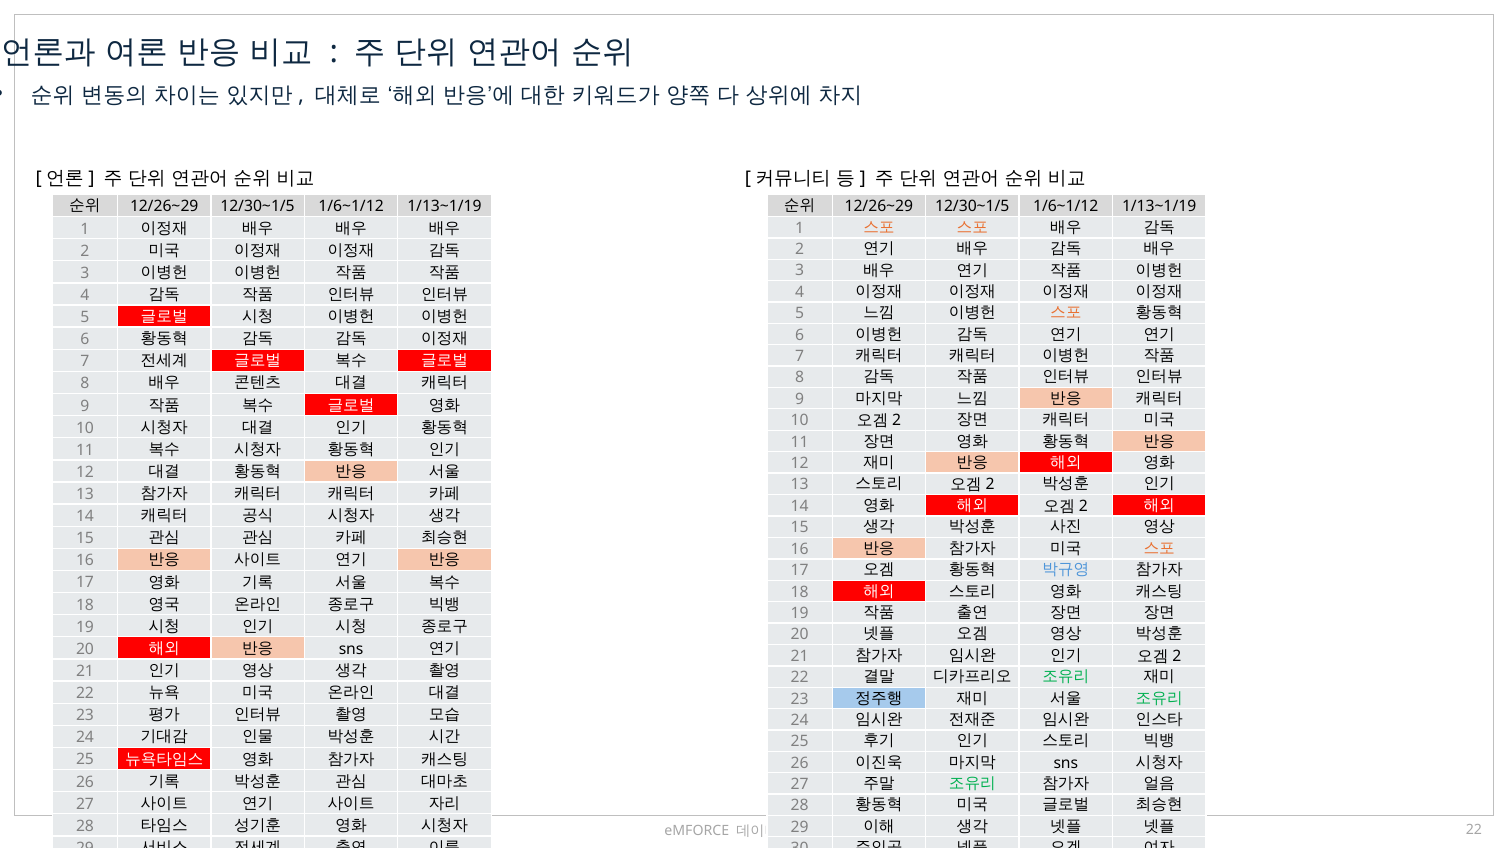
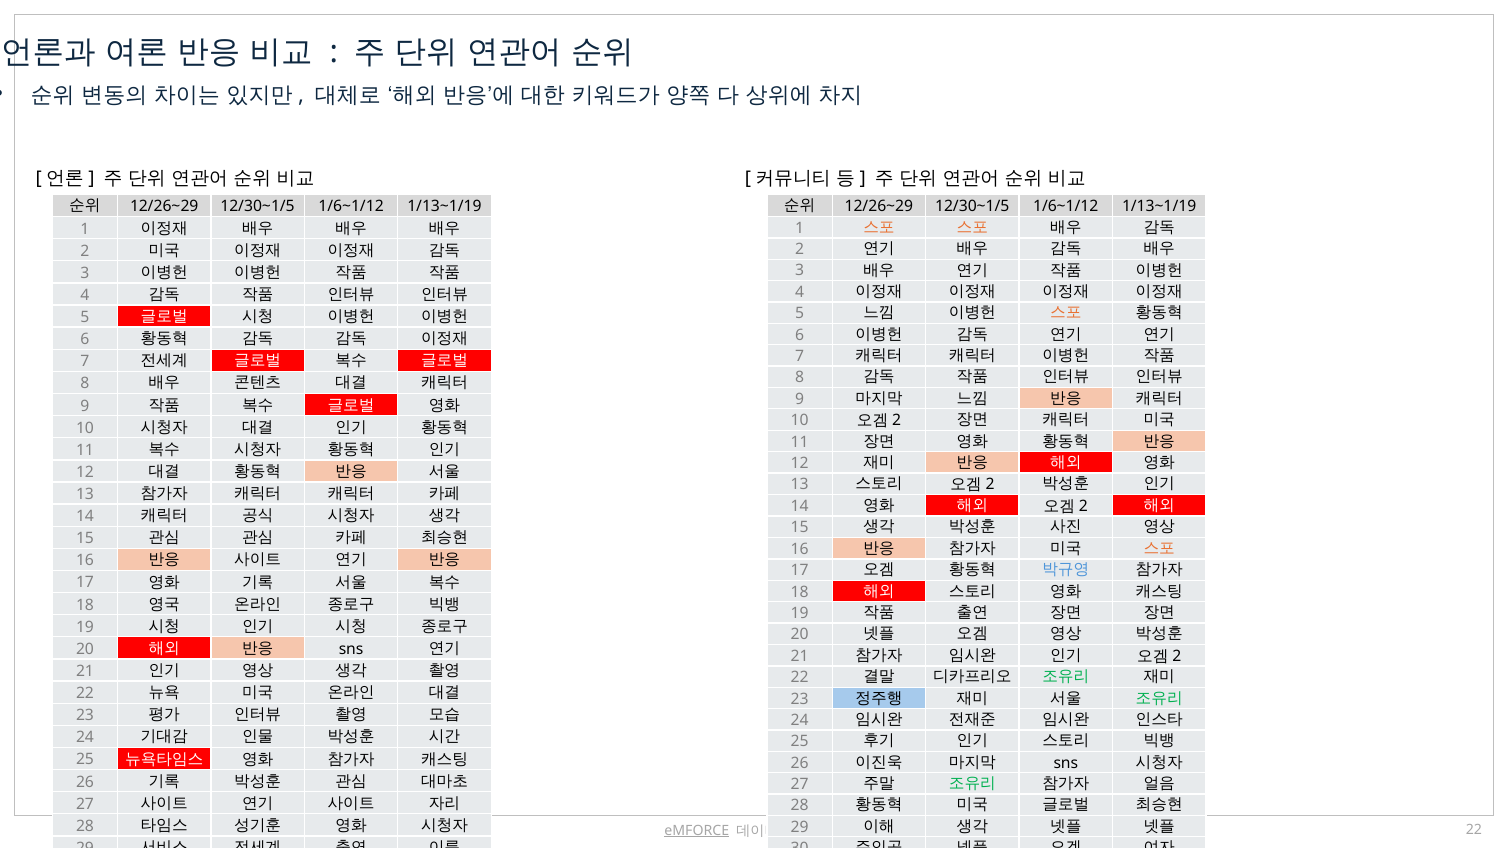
eMFORCE underline: none -> present
